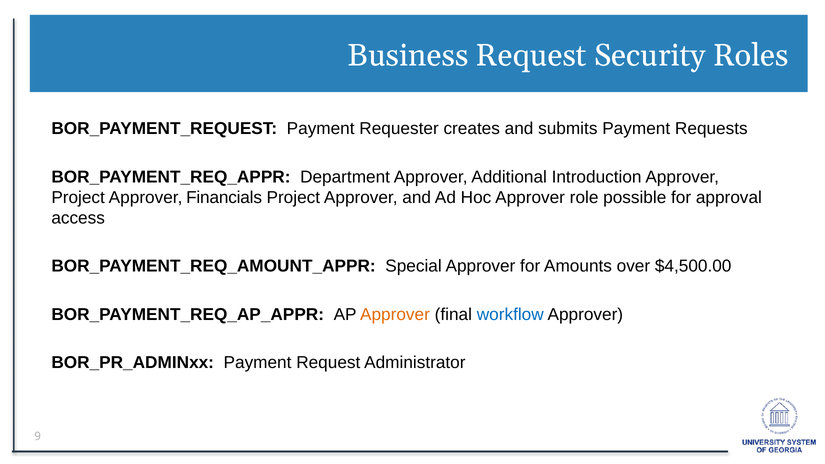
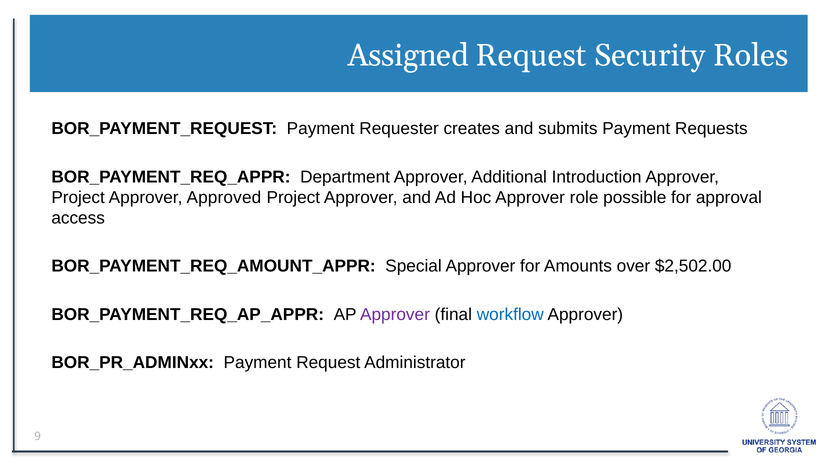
Business: Business -> Assigned
Financials: Financials -> Approved
$4,500.00: $4,500.00 -> $2,502.00
Approver at (395, 314) colour: orange -> purple
